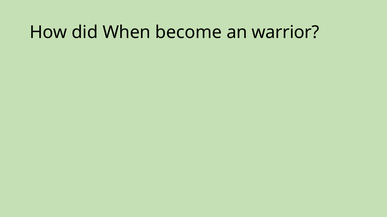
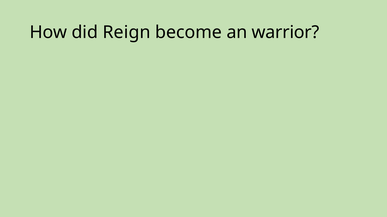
When: When -> Reign
